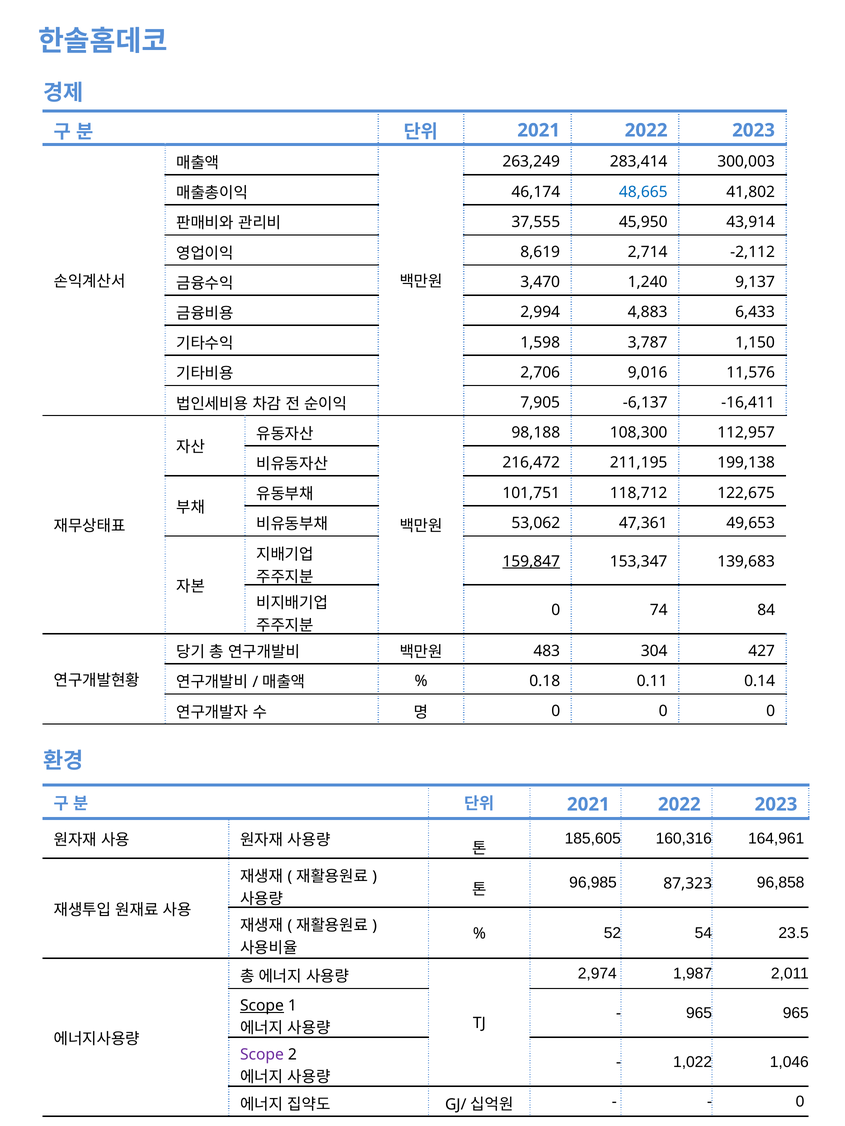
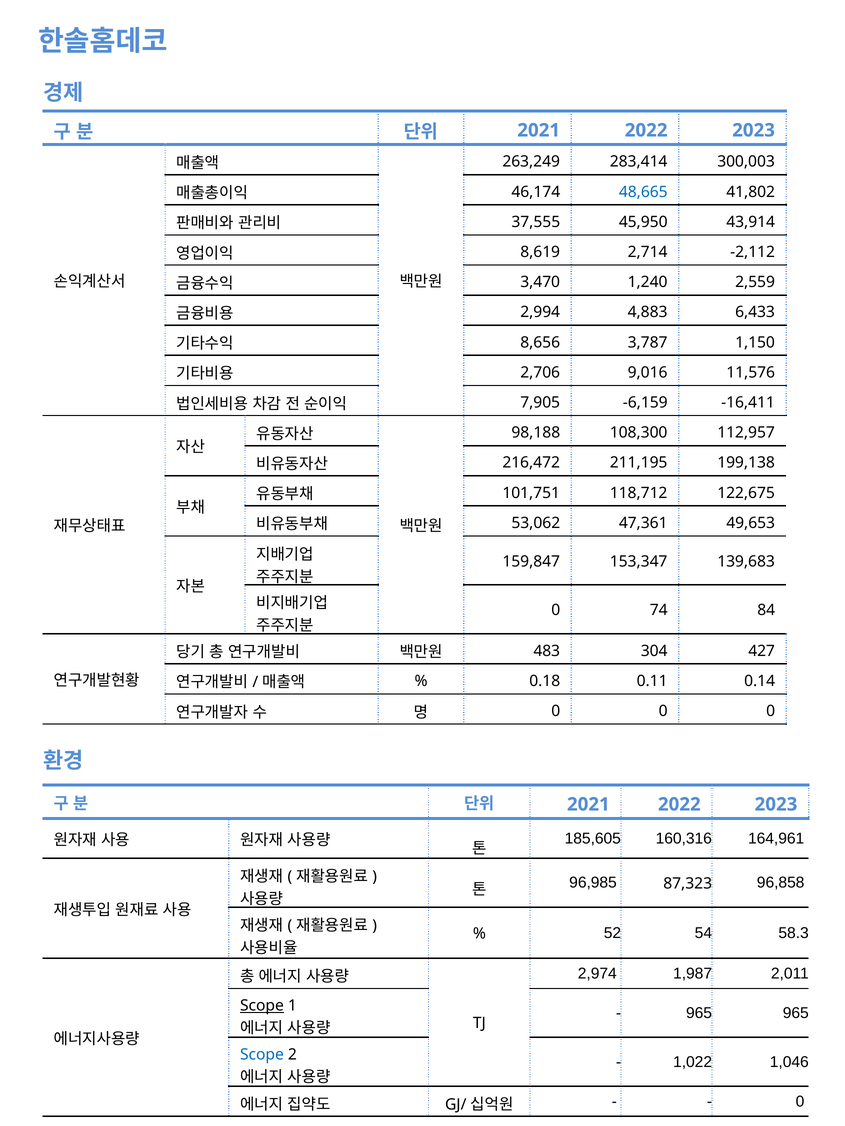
9,137: 9,137 -> 2,559
1,598: 1,598 -> 8,656
-6,137: -6,137 -> -6,159
159,847 underline: present -> none
23.5: 23.5 -> 58.3
Scope at (262, 1055) colour: purple -> blue
